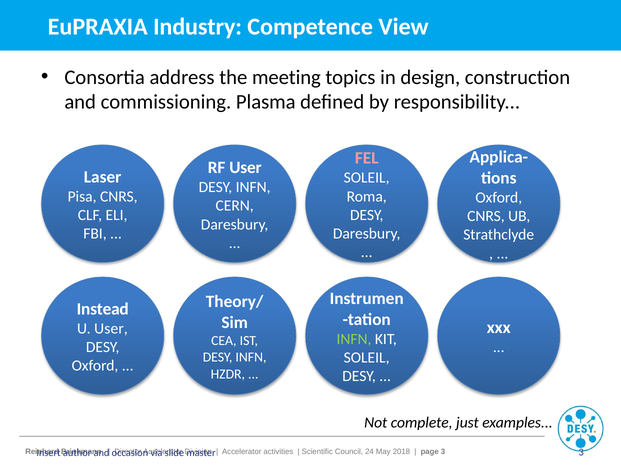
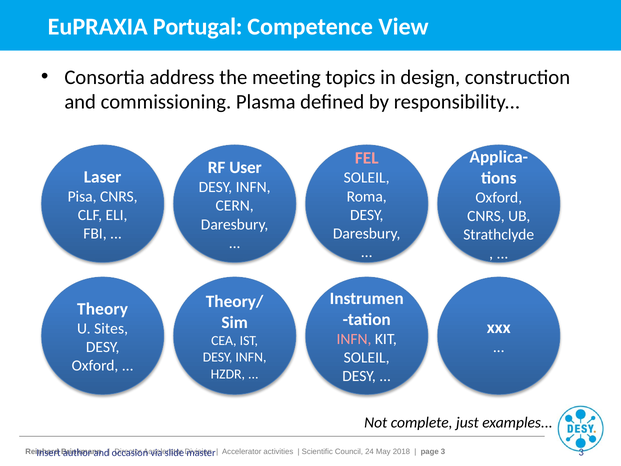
Industry: Industry -> Portugal
Instead: Instead -> Theory
U User: User -> Sites
INFN at (354, 339) colour: light green -> pink
